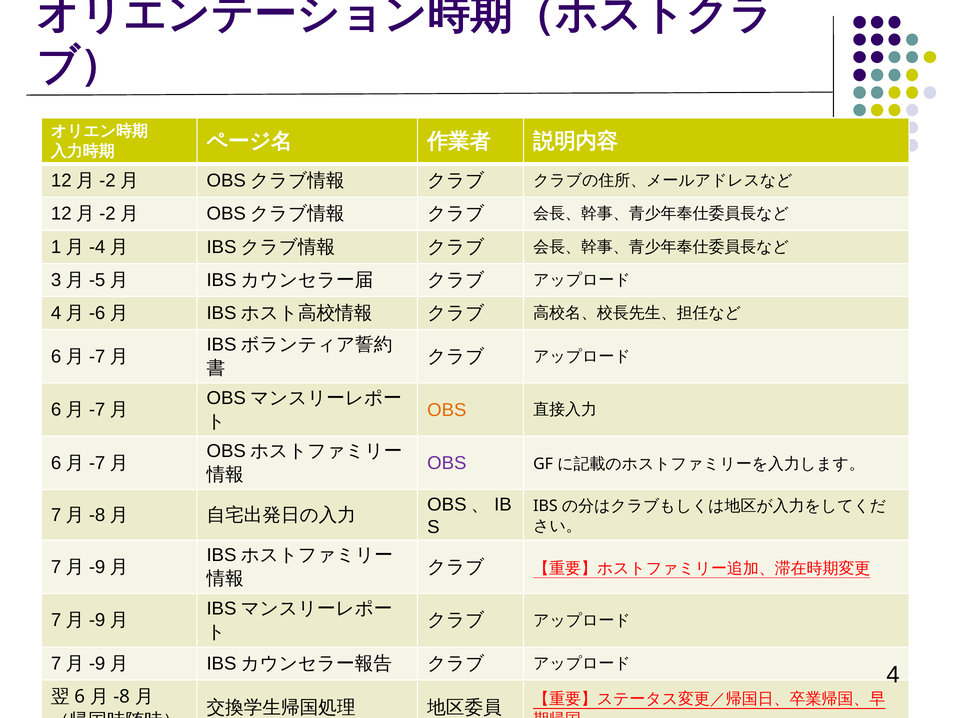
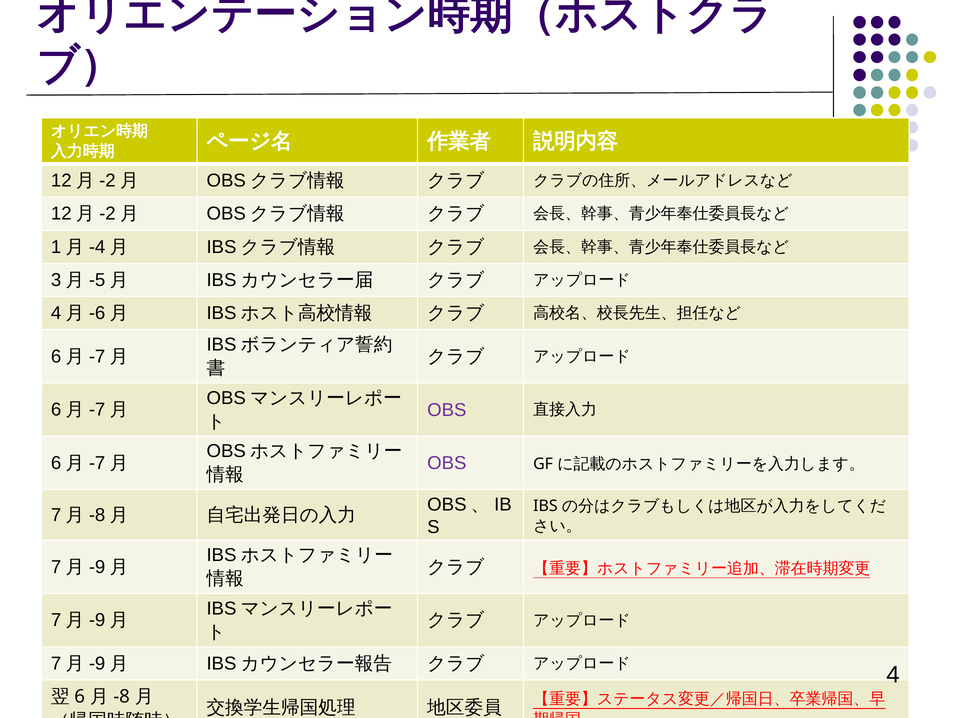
OBS at (447, 410) colour: orange -> purple
